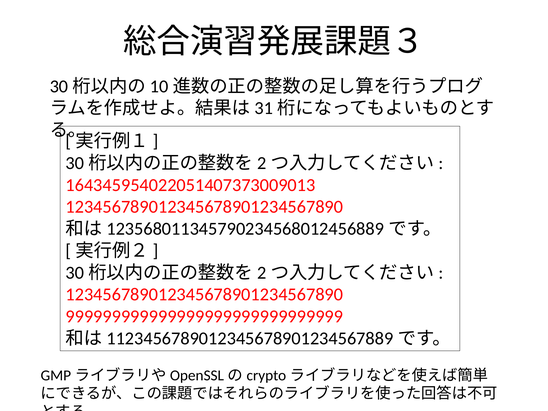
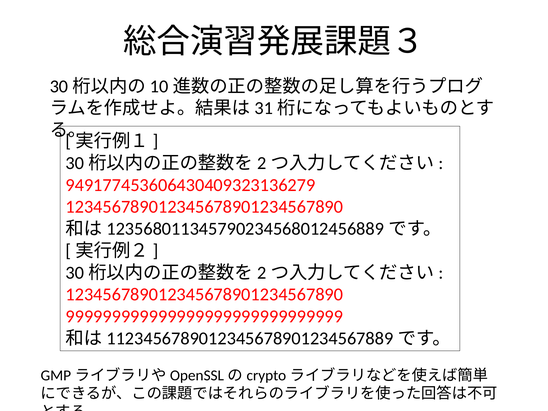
164345954022051407373009013: 164345954022051407373009013 -> 949177453606430409323136279
